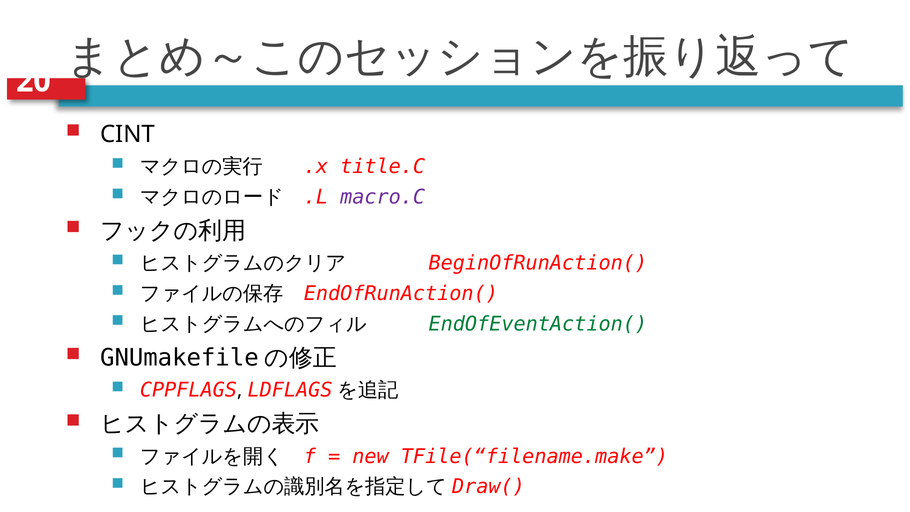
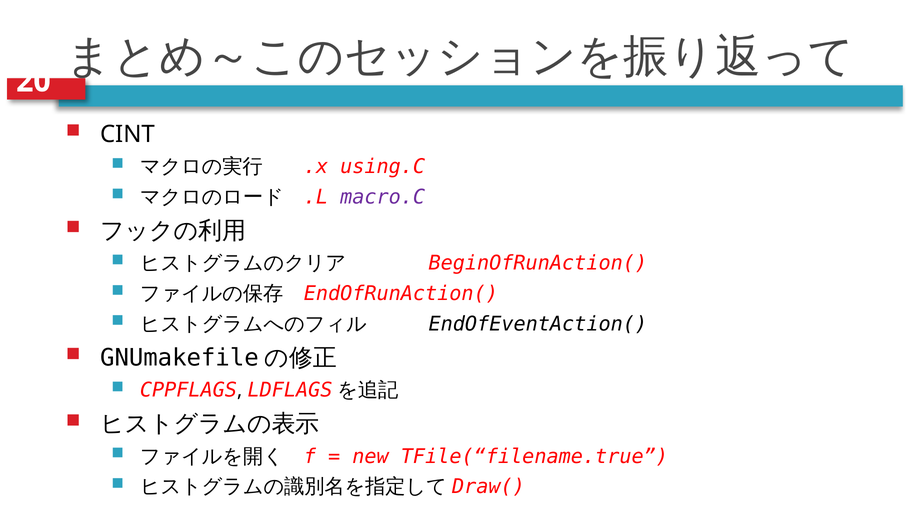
title.C: title.C -> using.C
EndOfEventAction( colour: green -> black
TFile(“filename.make: TFile(“filename.make -> TFile(“filename.true
